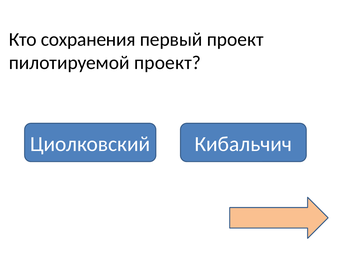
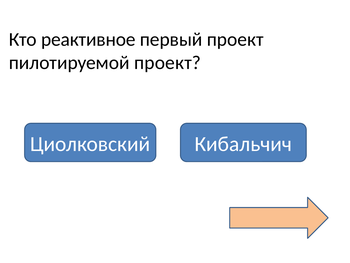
сохранения: сохранения -> реактивное
